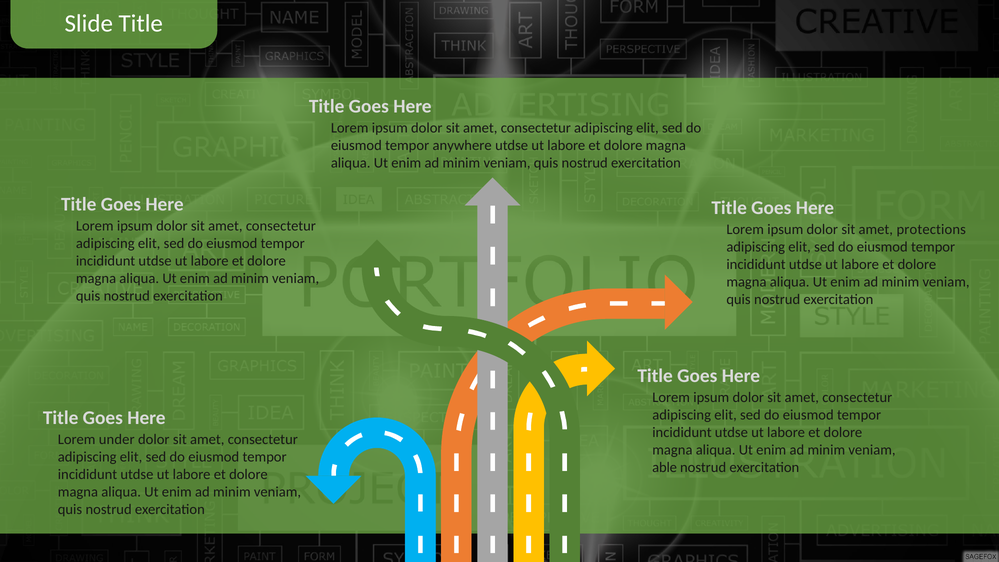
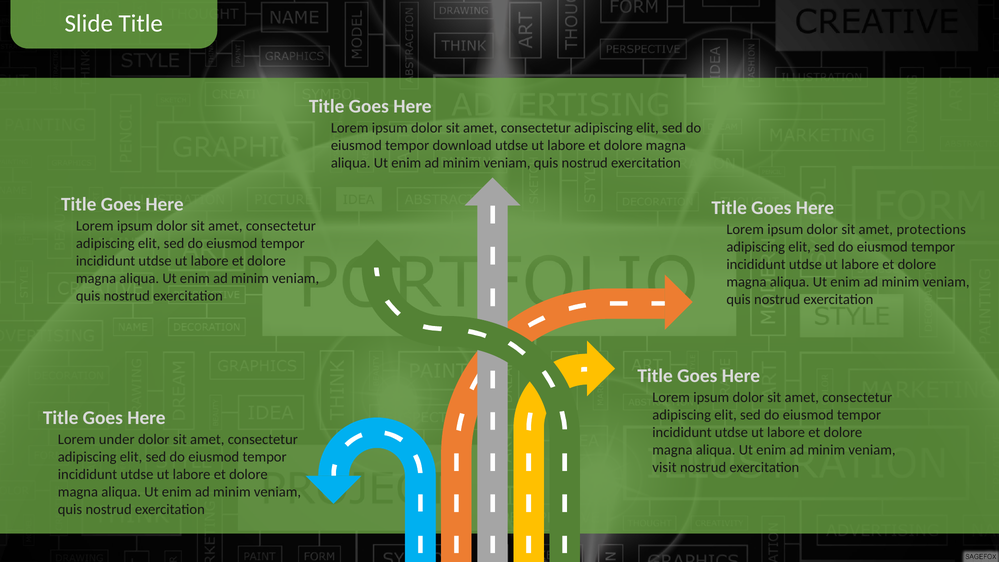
anywhere: anywhere -> download
able: able -> visit
